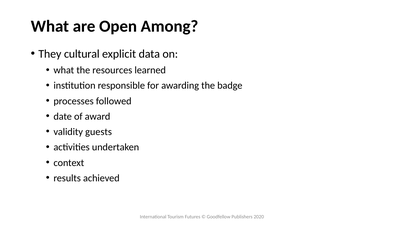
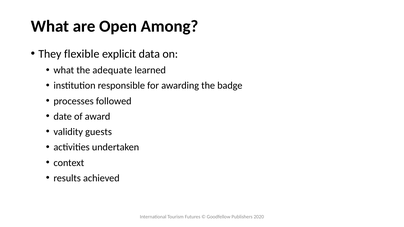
cultural: cultural -> flexible
resources: resources -> adequate
